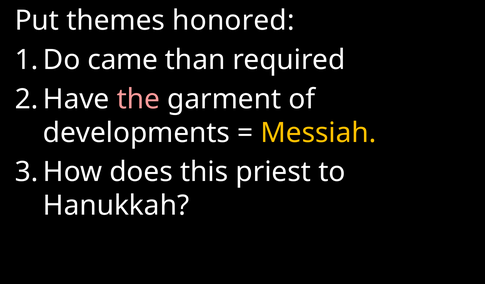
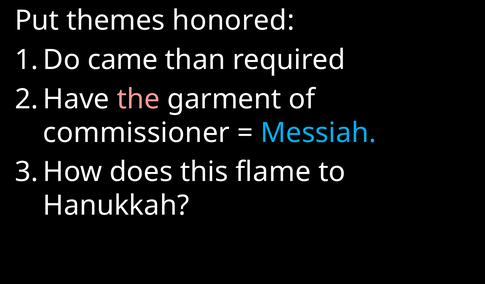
developments: developments -> commissioner
Messiah colour: yellow -> light blue
priest: priest -> flame
